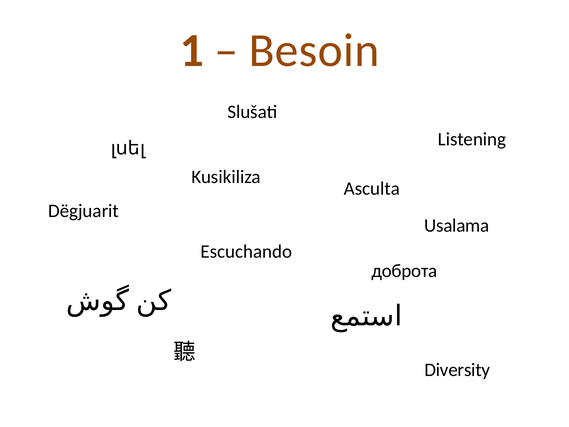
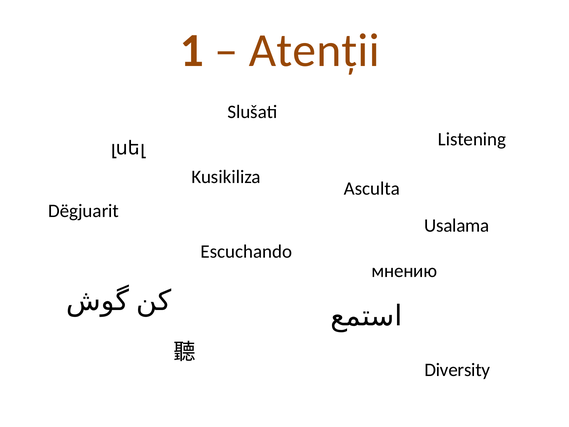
Besoin: Besoin -> Atenții
доброта: доброта -> мнению
